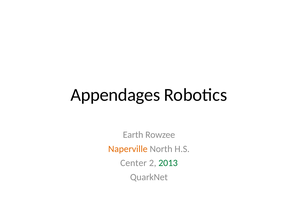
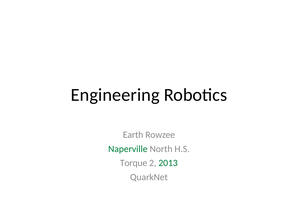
Appendages: Appendages -> Engineering
Naperville colour: orange -> green
Center: Center -> Torque
